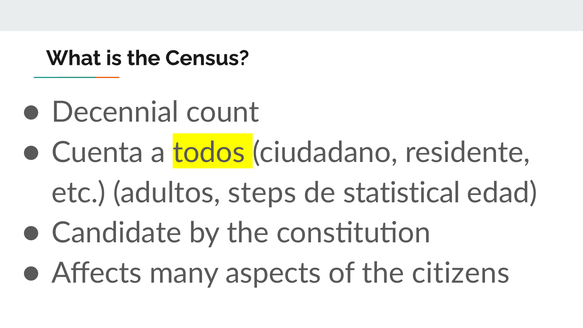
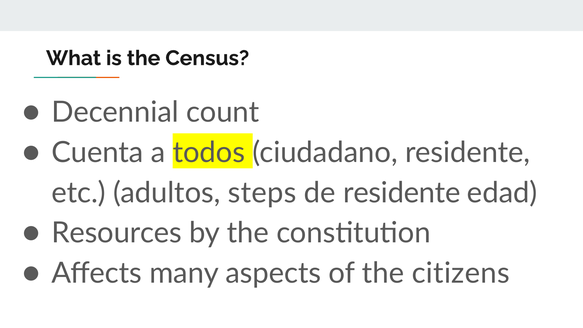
de statistical: statistical -> residente
Candidate: Candidate -> Resources
